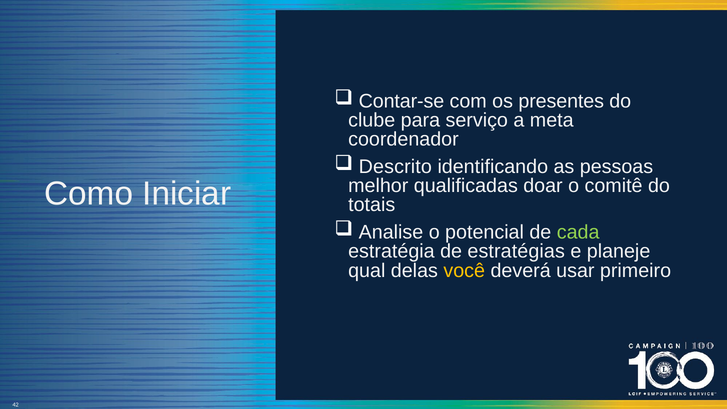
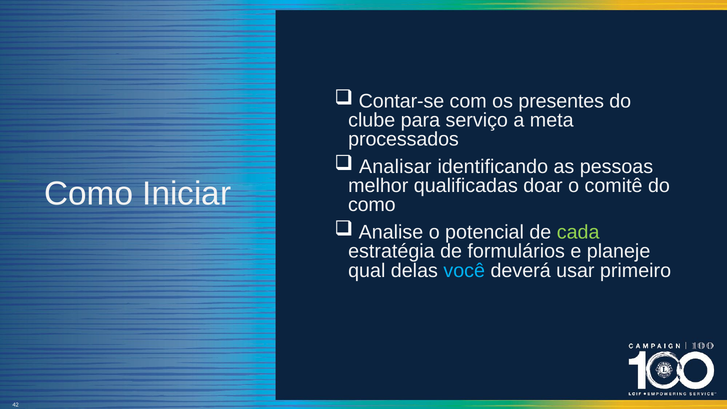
coordenador: coordenador -> processados
Descrito: Descrito -> Analisar
totais at (372, 205): totais -> como
estratégias: estratégias -> formulários
você colour: yellow -> light blue
